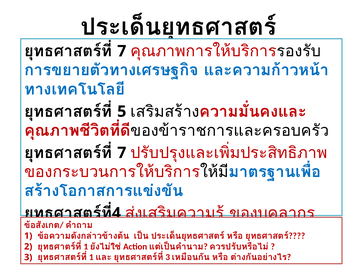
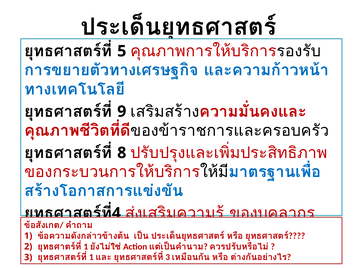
7 at (122, 51): 7 -> 5
5: 5 -> 9
7 at (122, 153): 7 -> 8
